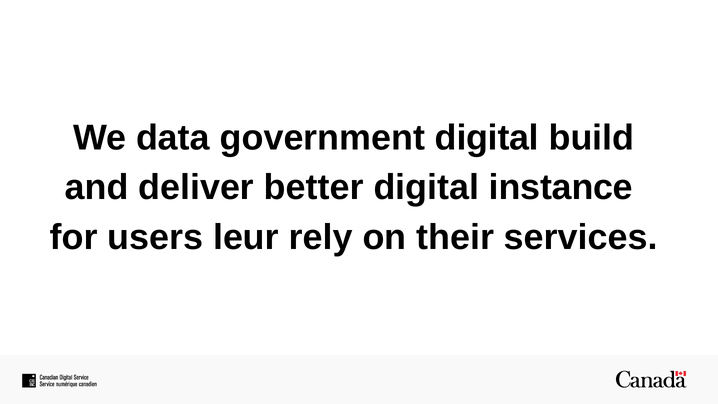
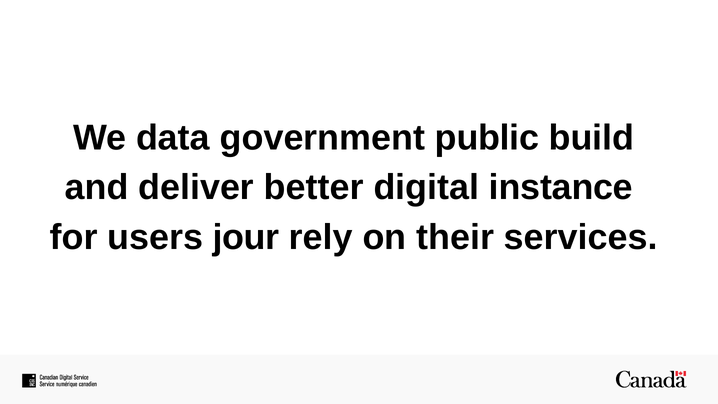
government digital: digital -> public
leur: leur -> jour
